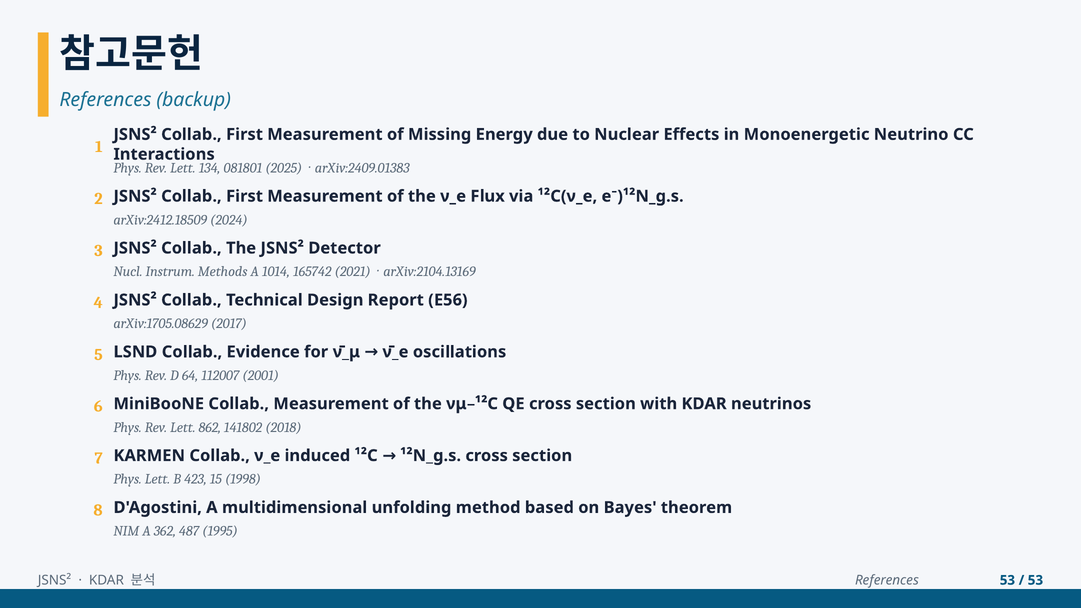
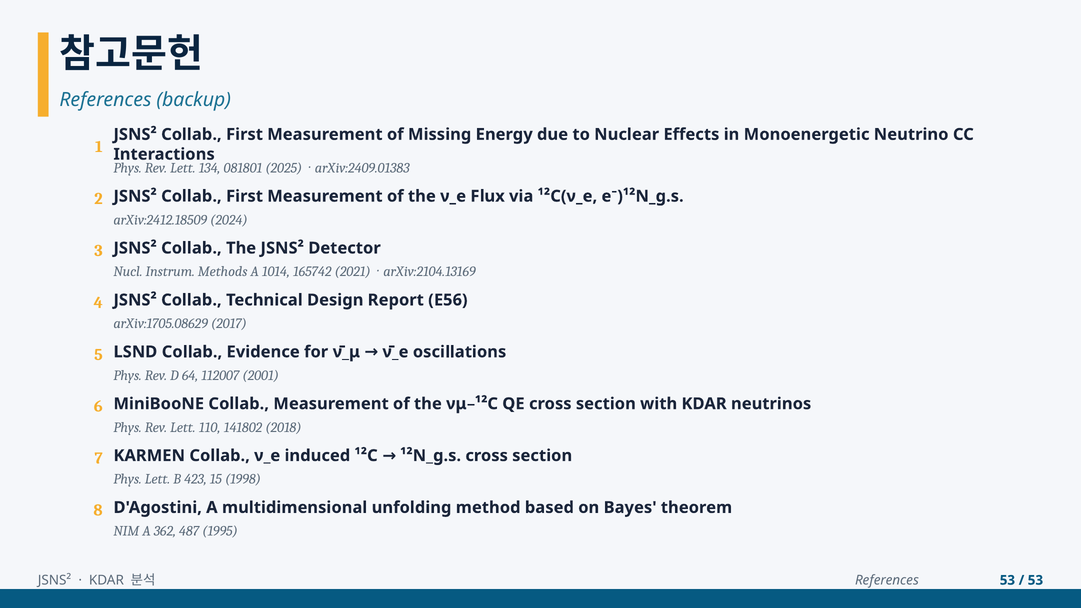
862: 862 -> 110
